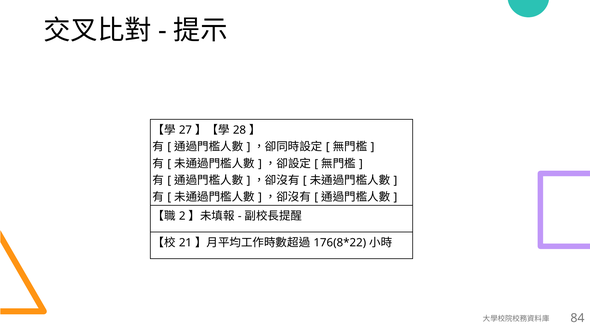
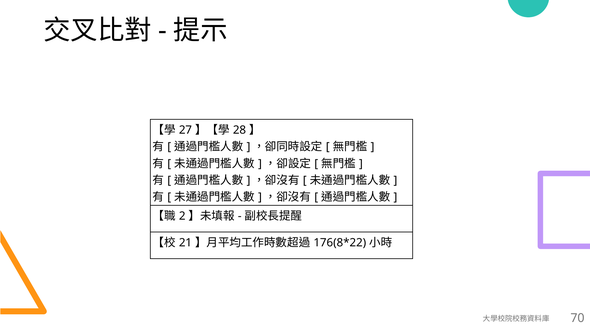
84: 84 -> 70
